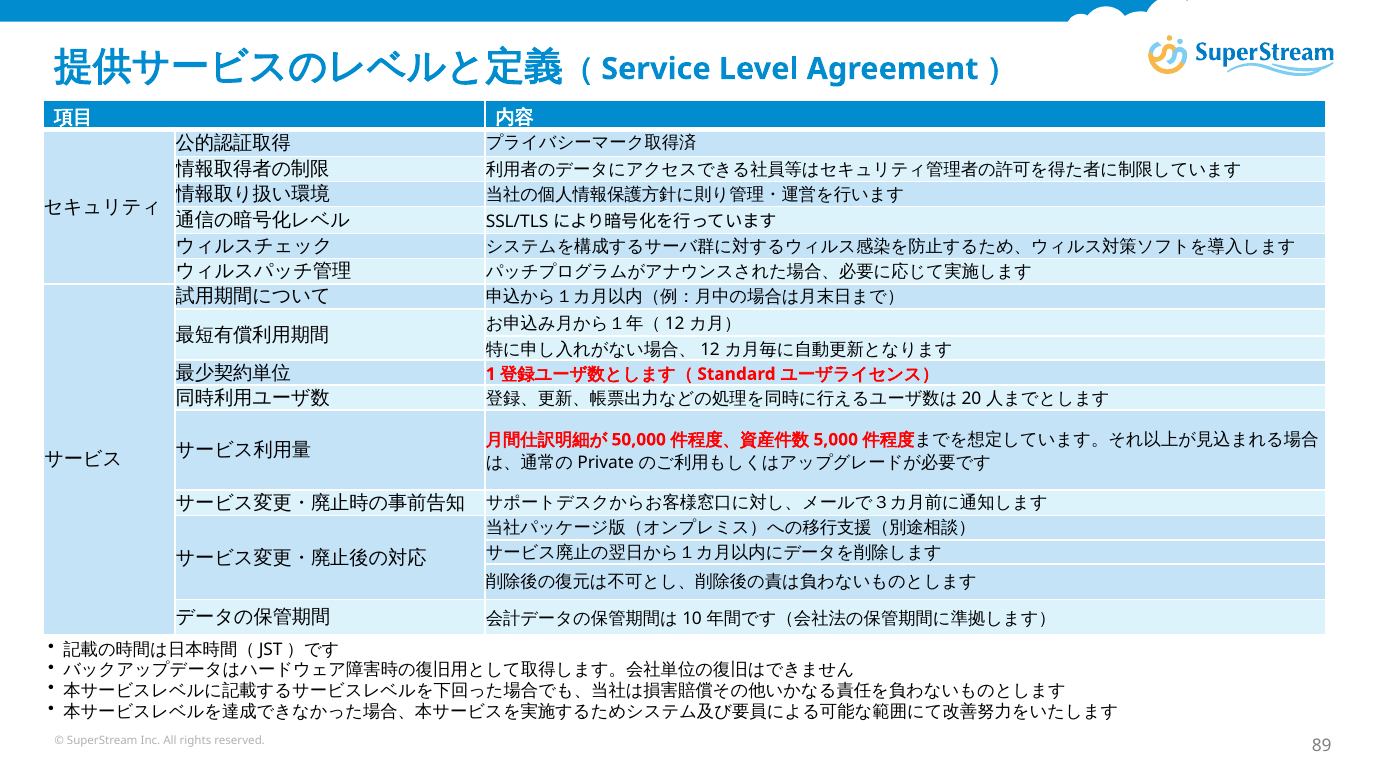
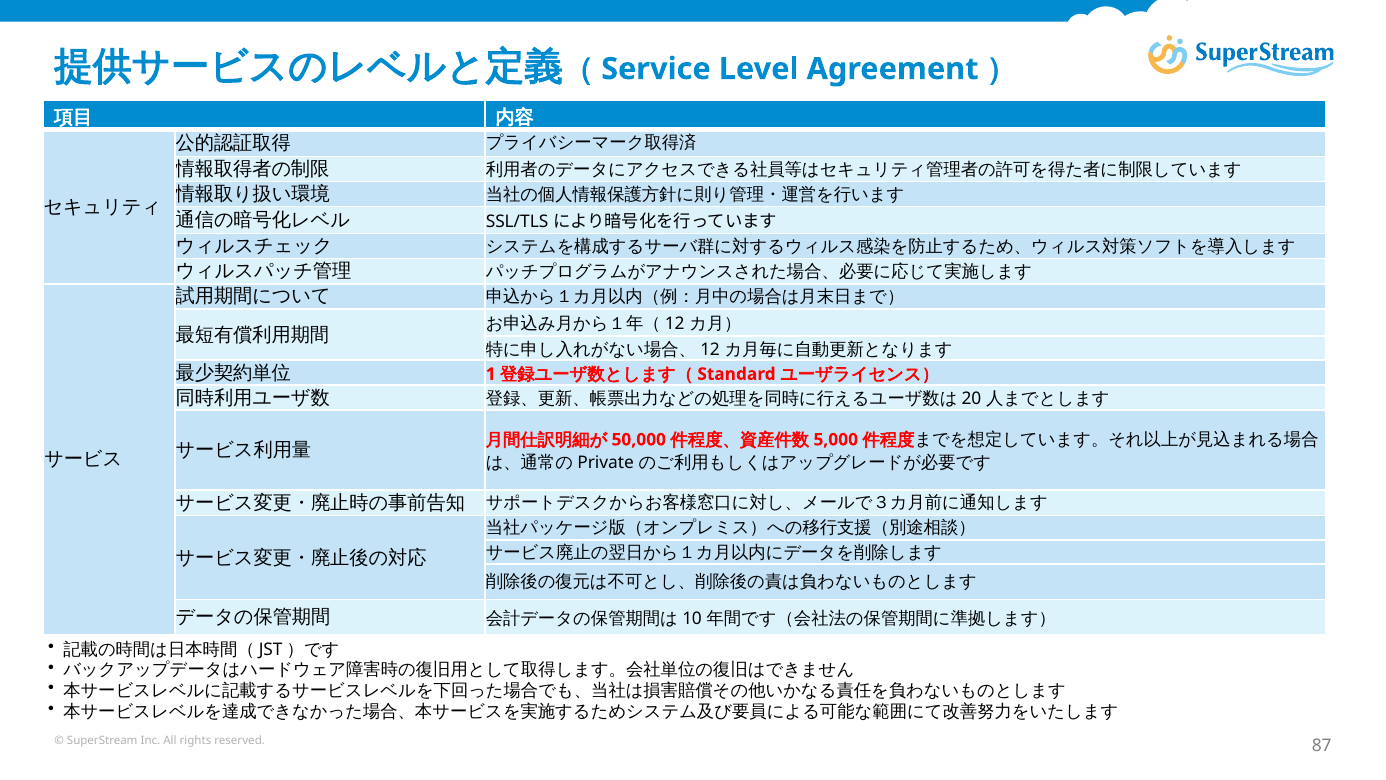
89: 89 -> 87
